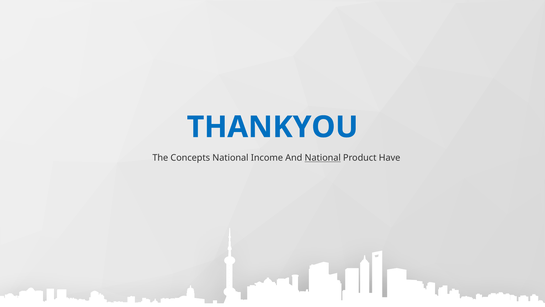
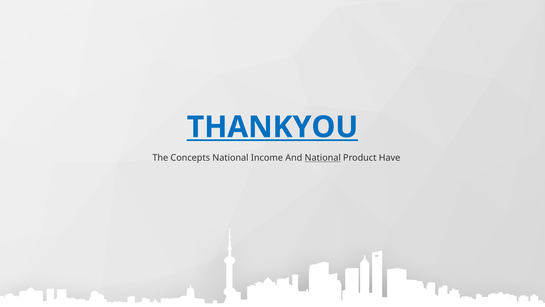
THANKYOU underline: none -> present
